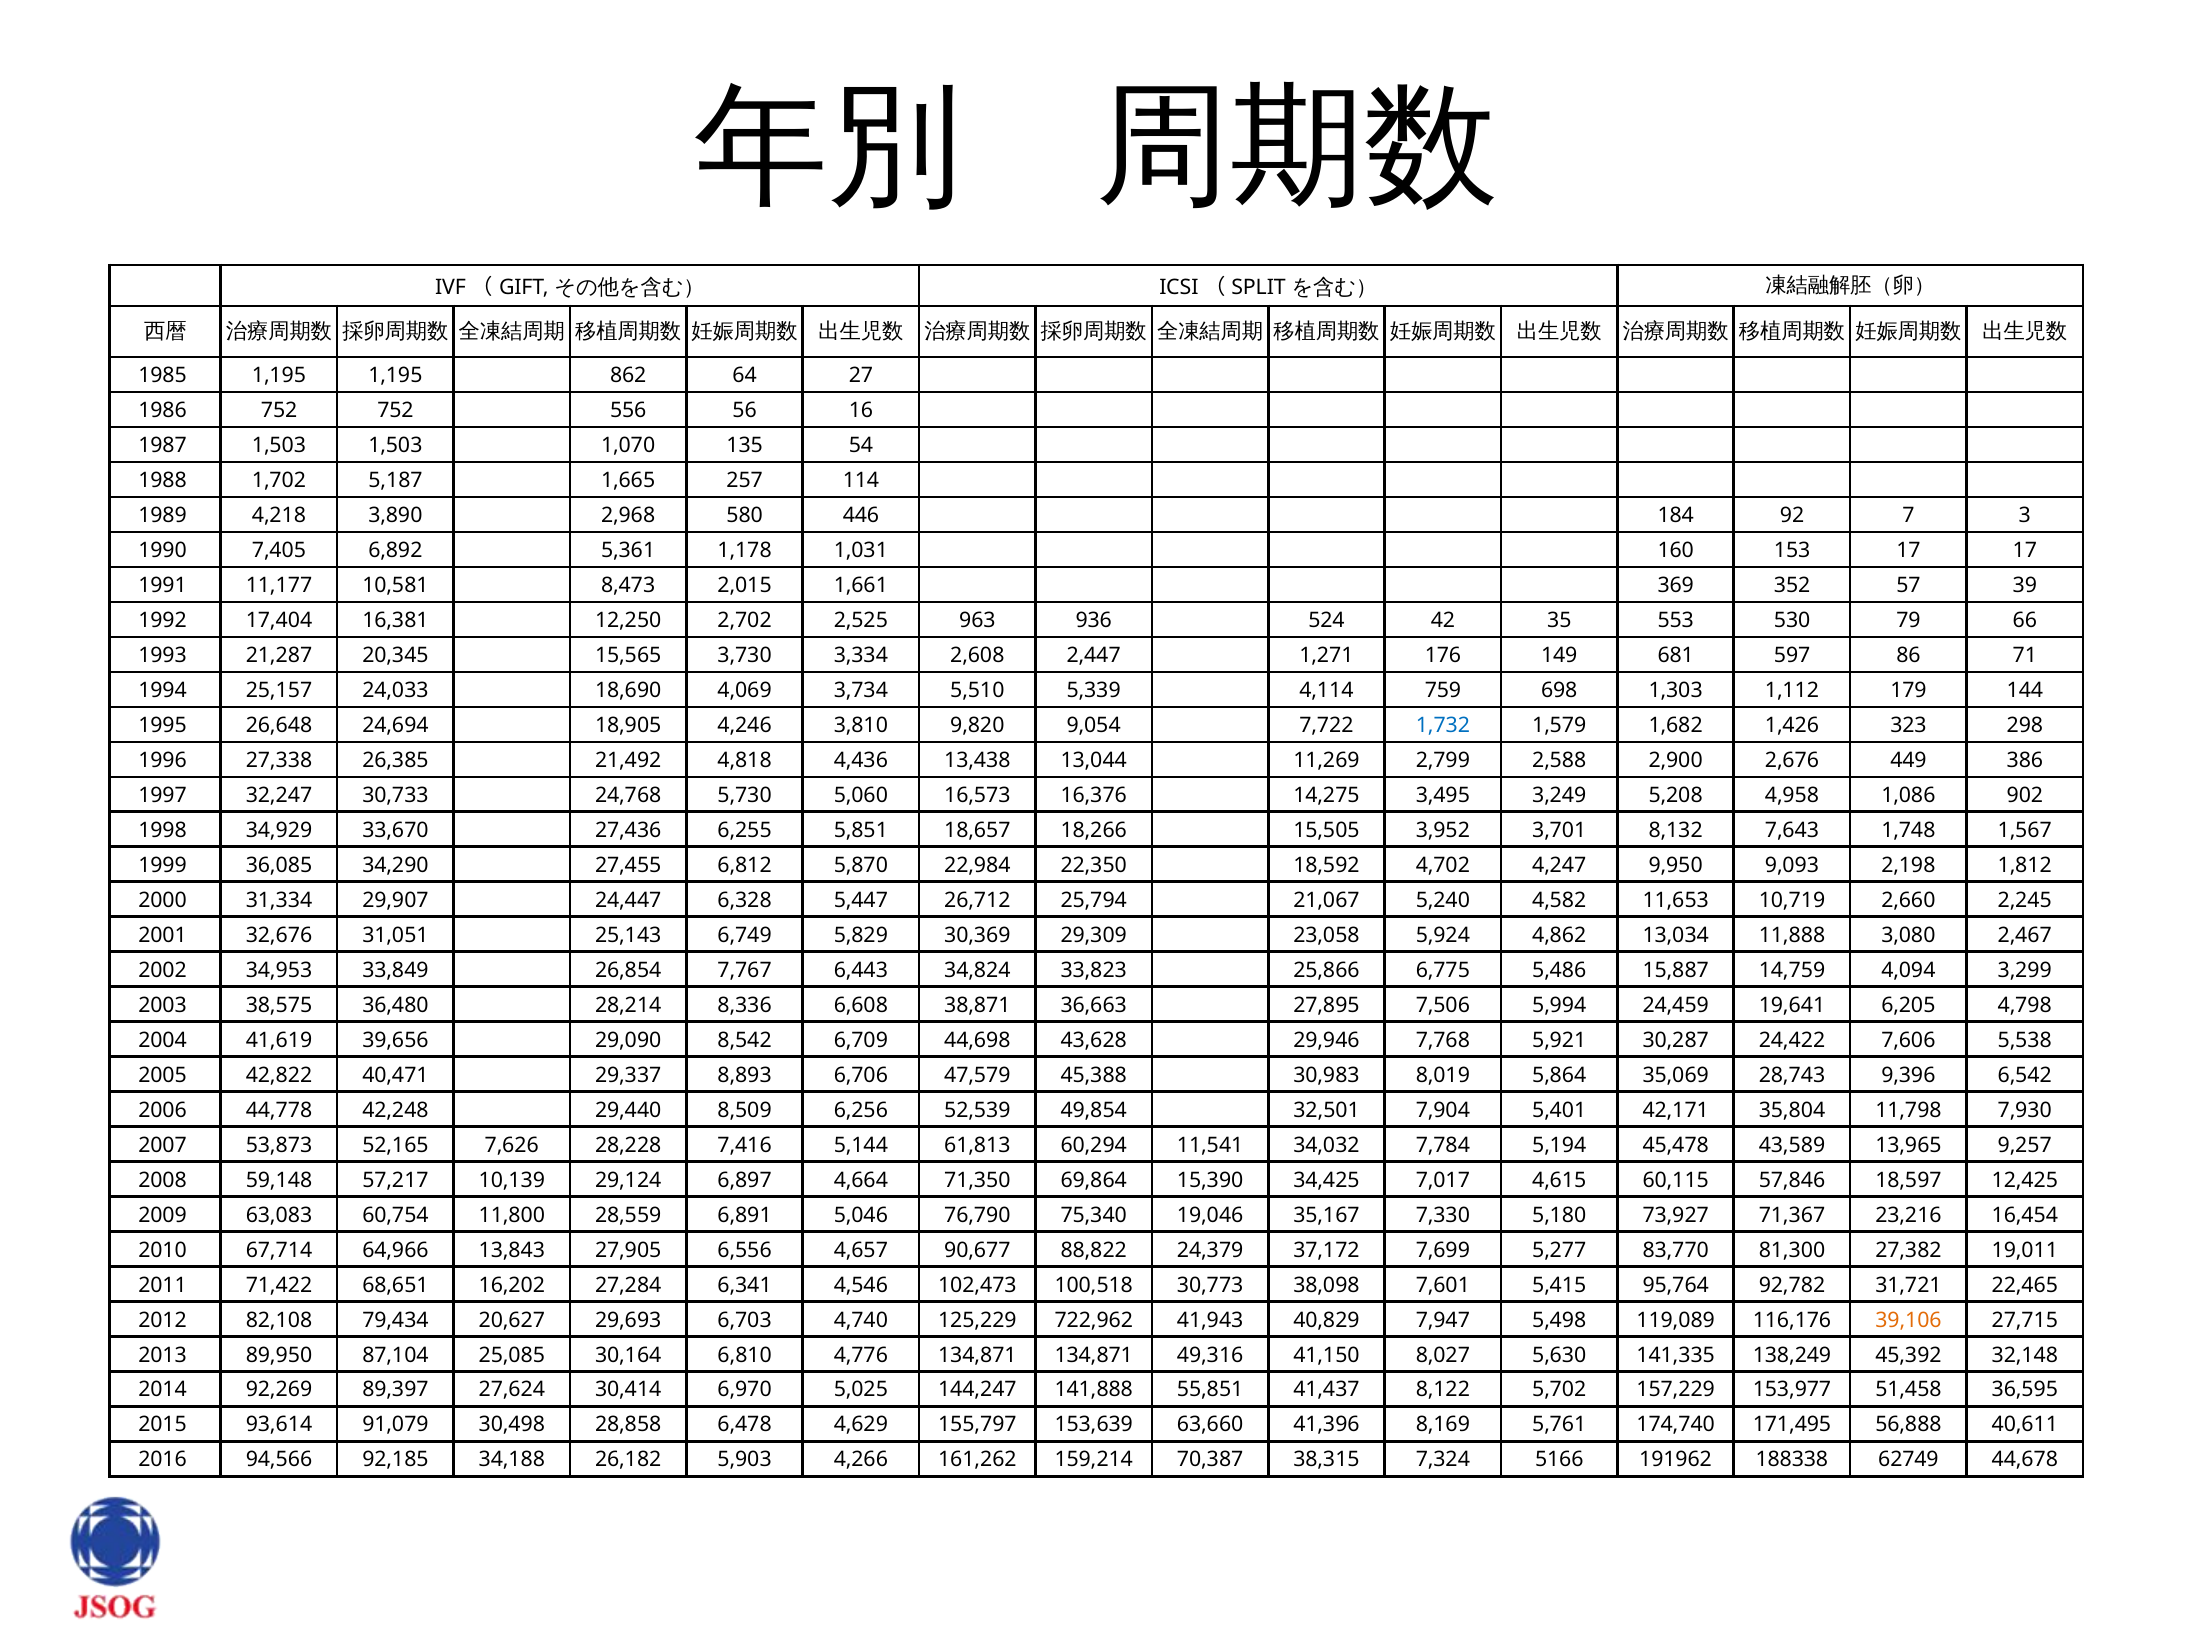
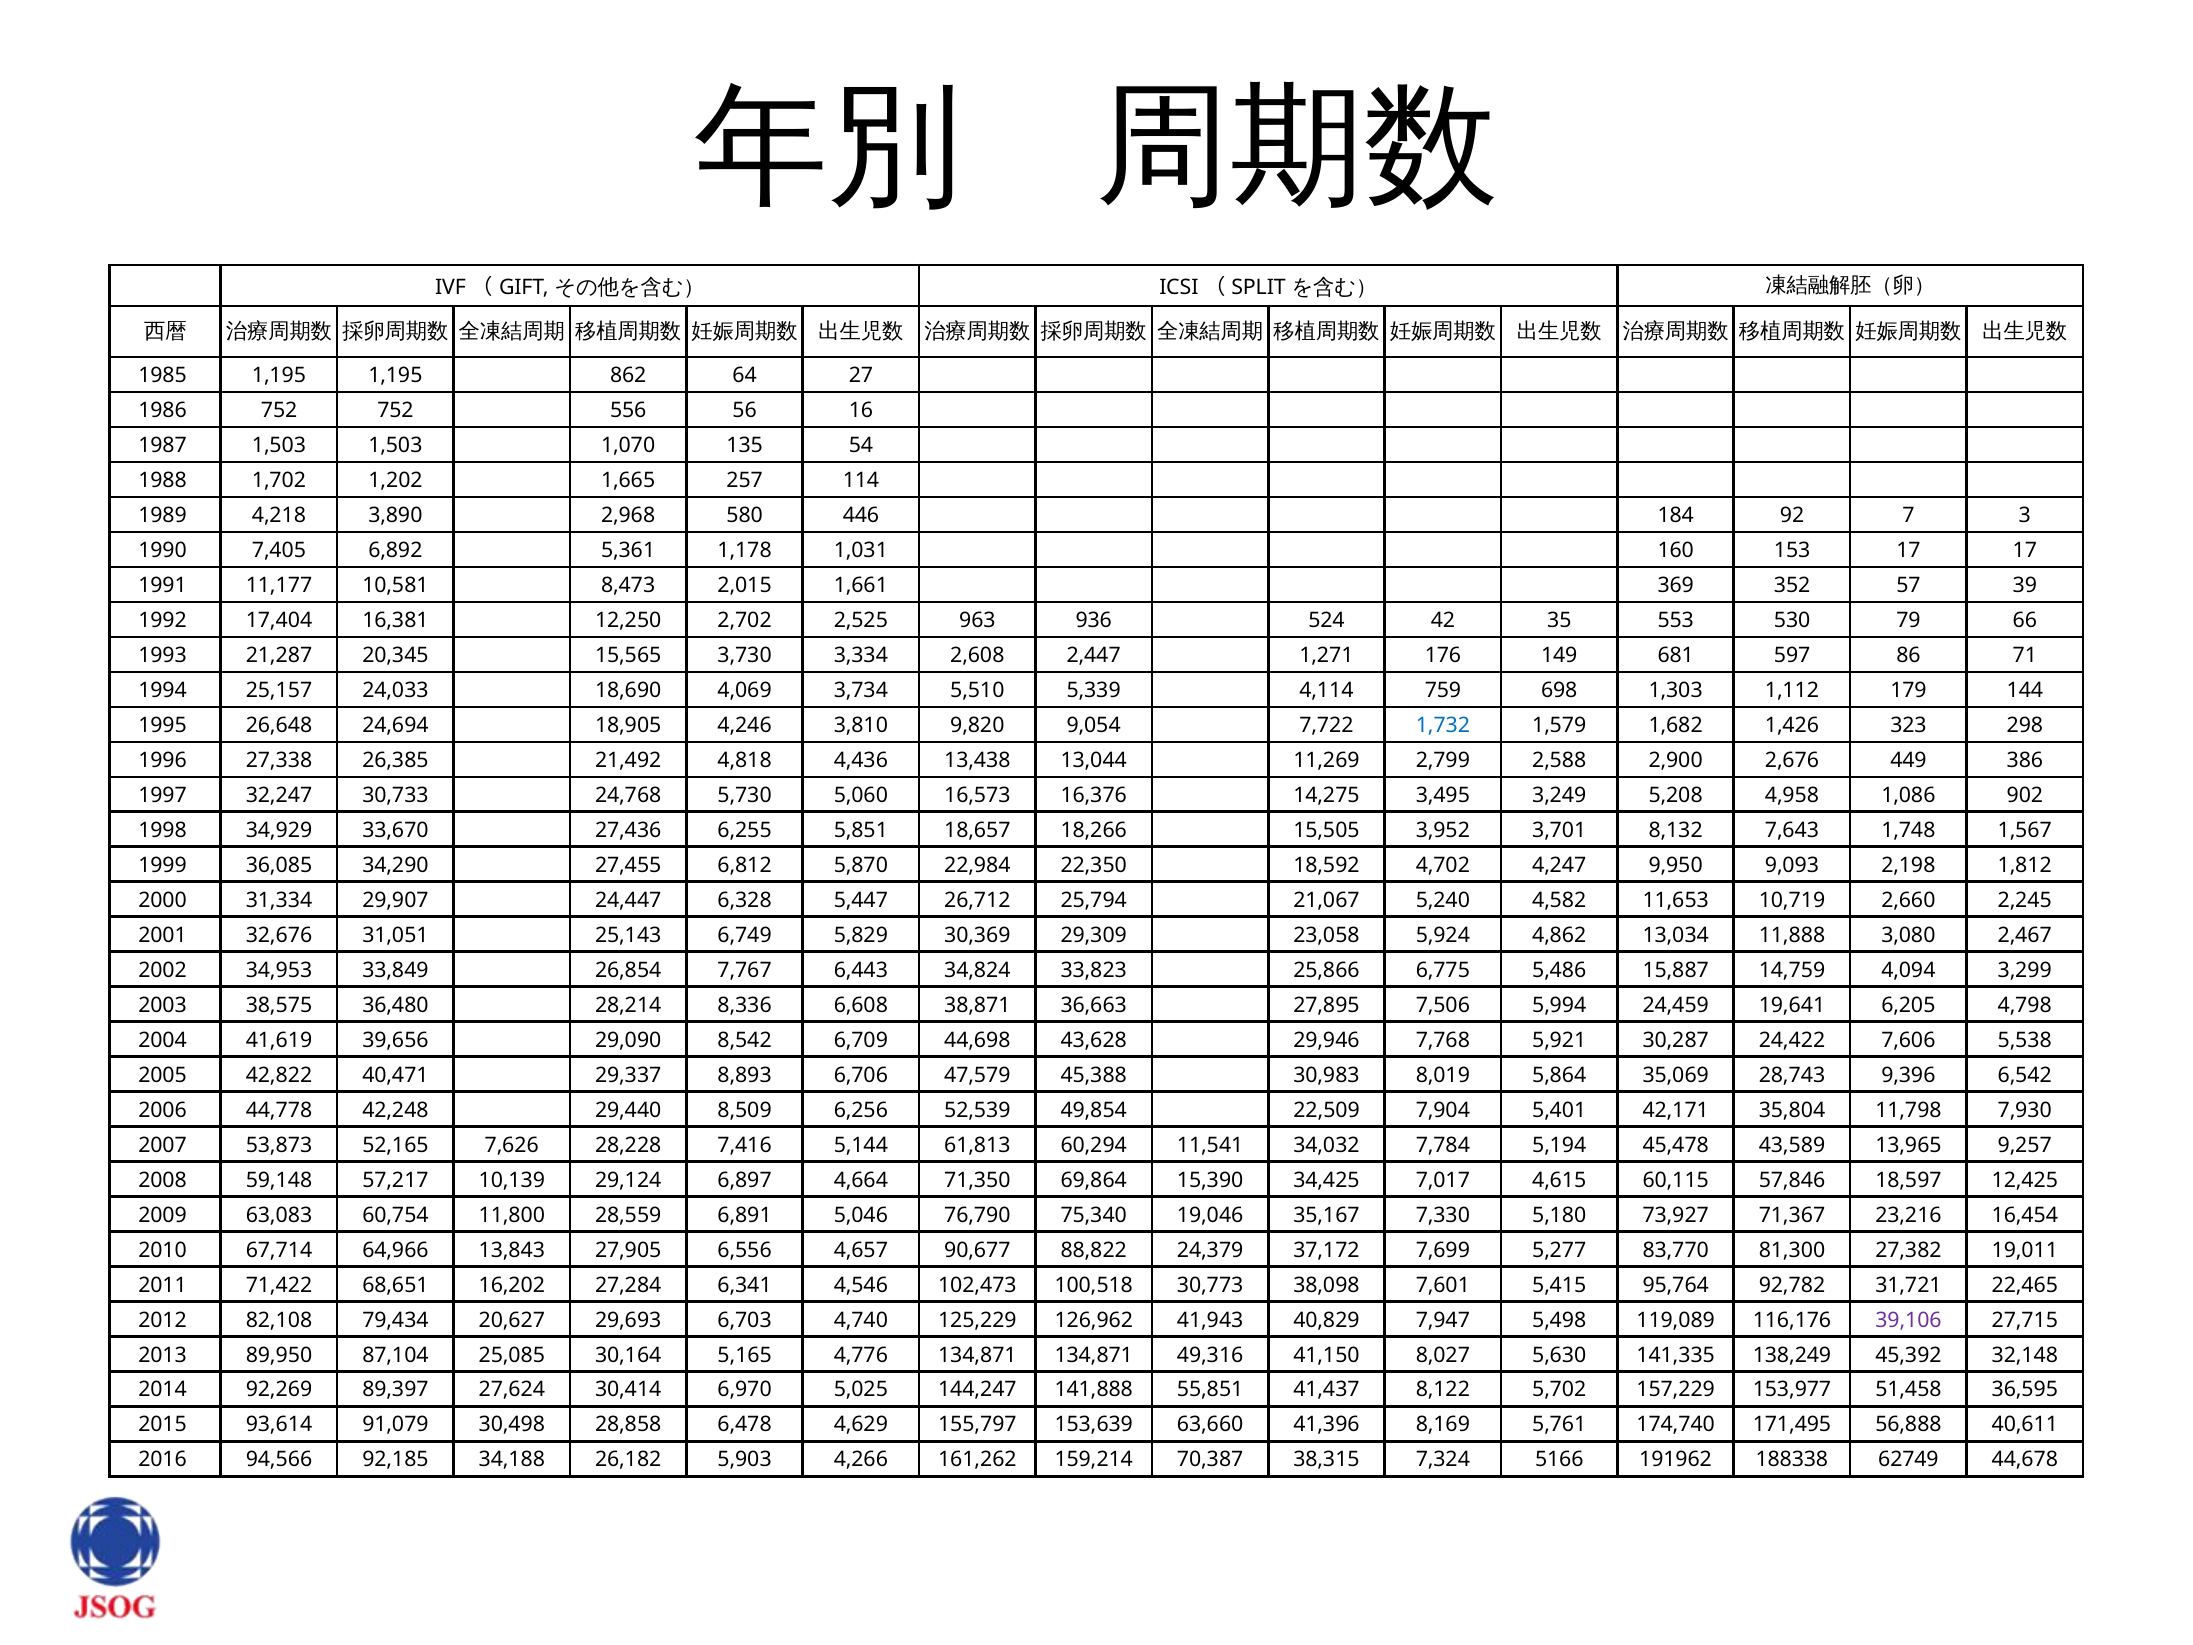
5,187: 5,187 -> 1,202
32,501: 32,501 -> 22,509
722,962: 722,962 -> 126,962
39,106 colour: orange -> purple
6,810: 6,810 -> 5,165
